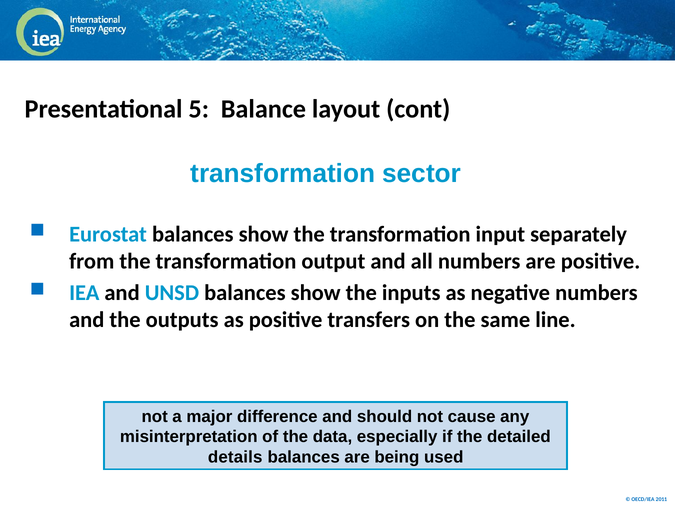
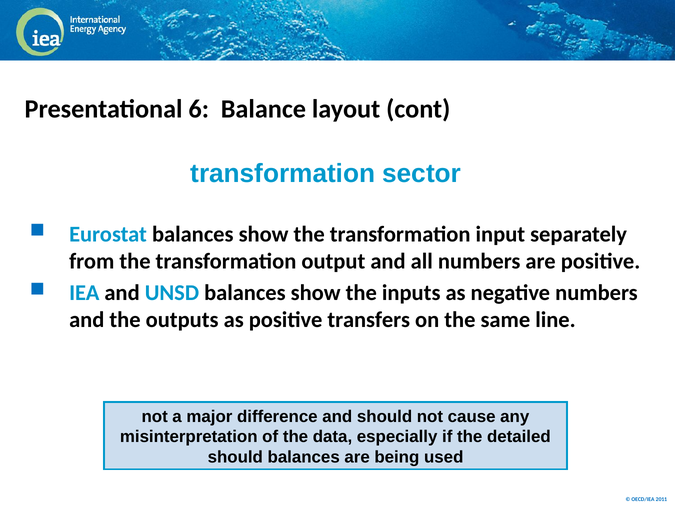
5: 5 -> 6
details at (235, 456): details -> should
